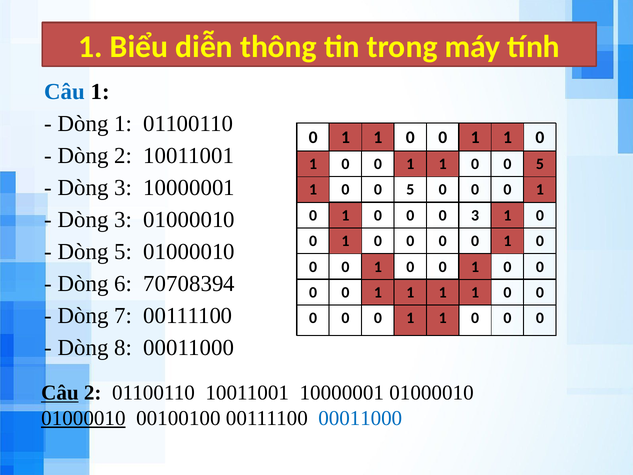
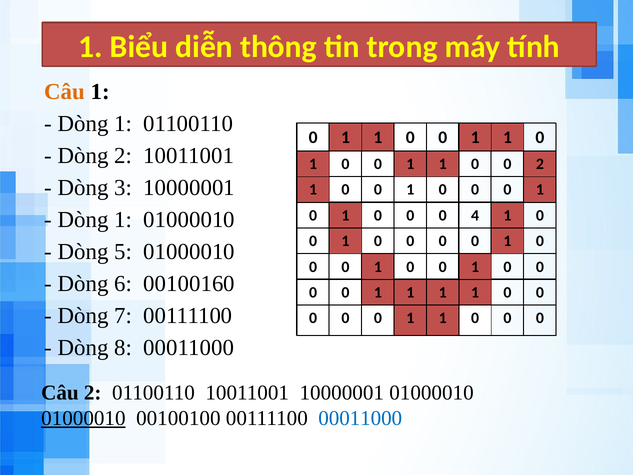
Câu at (65, 92) colour: blue -> orange
5 at (540, 164): 5 -> 2
5 at (410, 190): 5 -> 1
0 3: 3 -> 4
3 at (123, 219): 3 -> 1
70708394: 70708394 -> 00100160
Câu at (60, 393) underline: present -> none
